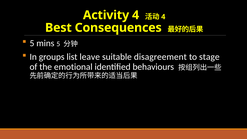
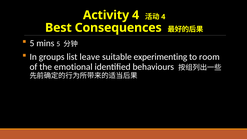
disagreement: disagreement -> experimenting
stage: stage -> room
